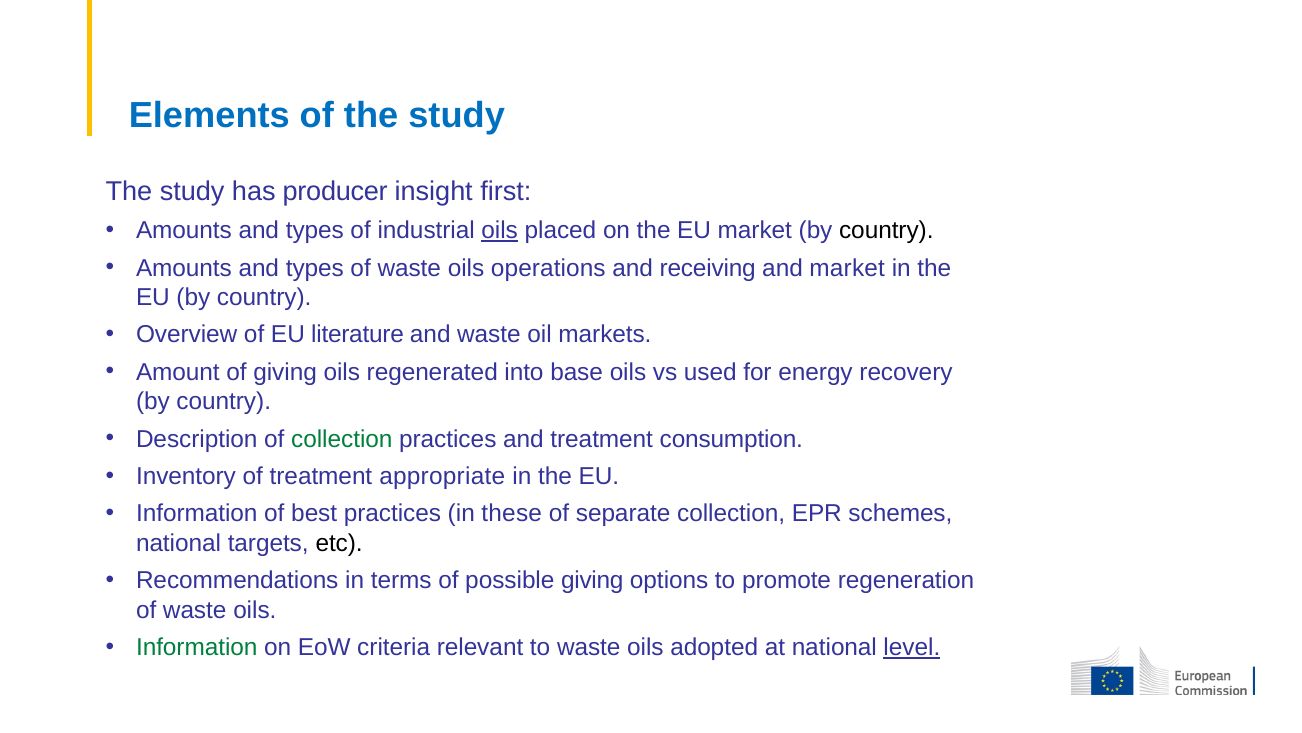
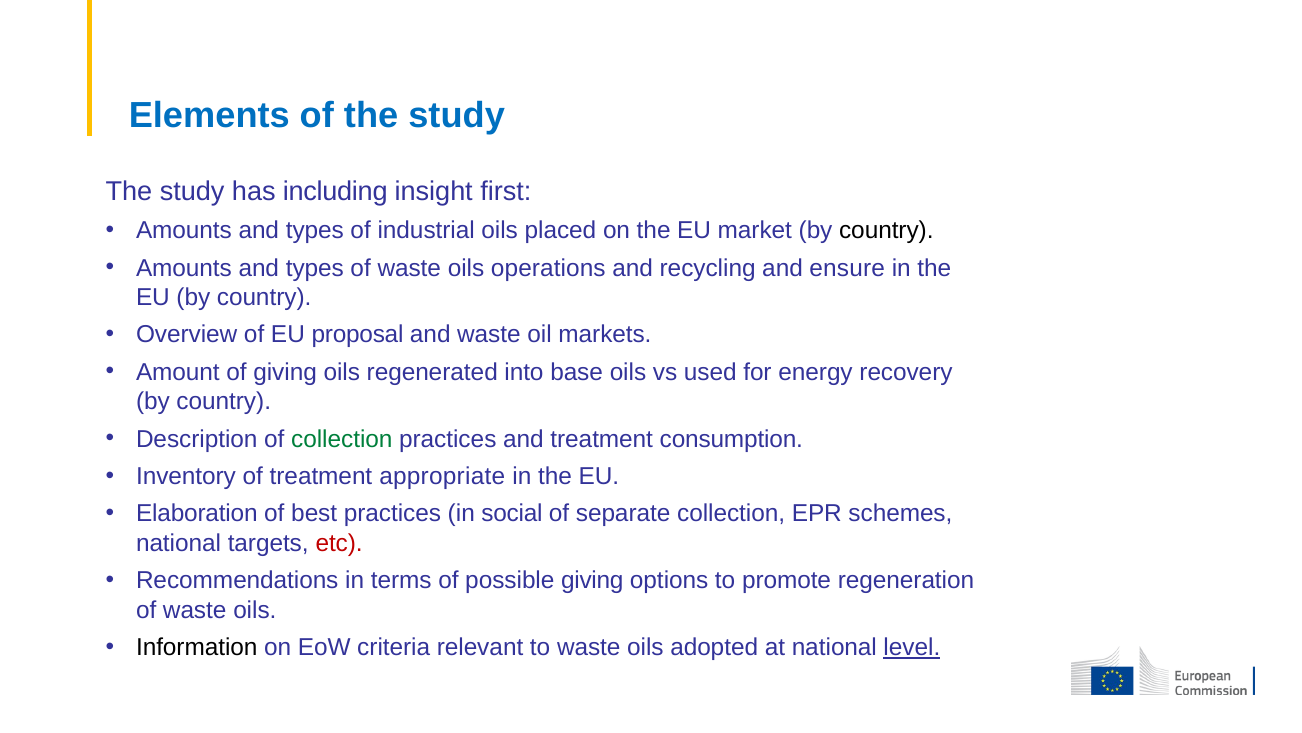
producer: producer -> including
oils at (500, 230) underline: present -> none
receiving: receiving -> recycling
and market: market -> ensure
literature: literature -> proposal
Information at (197, 514): Information -> Elaboration
these: these -> social
etc colour: black -> red
Information at (197, 647) colour: green -> black
